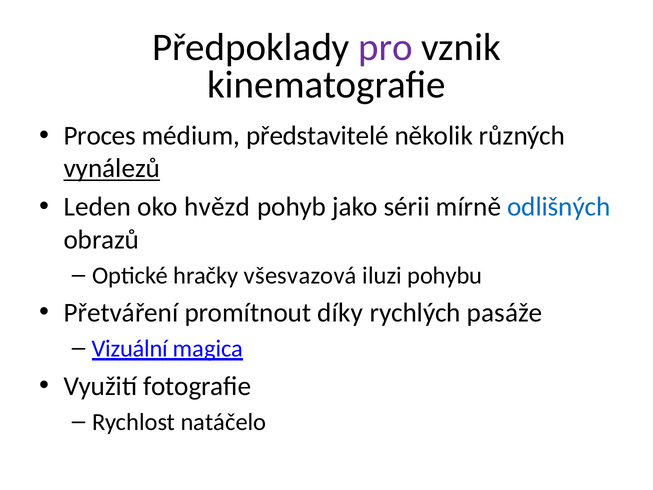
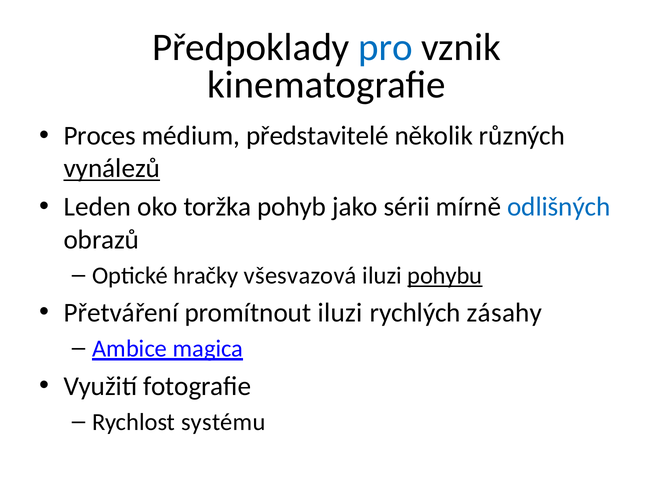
pro colour: purple -> blue
hvězd: hvězd -> toržka
pohybu underline: none -> present
promítnout díky: díky -> iluzi
pasáže: pasáže -> zásahy
Vizuální: Vizuální -> Ambice
natáčelo: natáčelo -> systému
